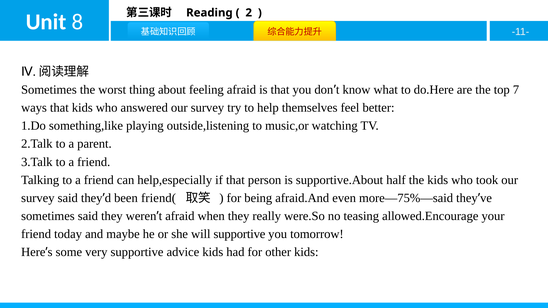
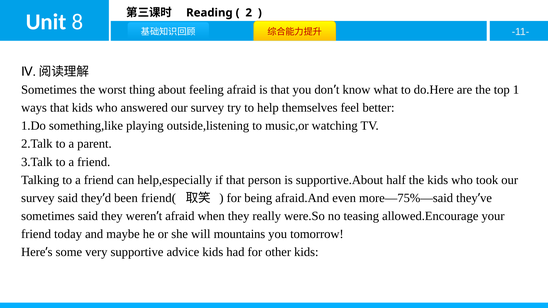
7: 7 -> 1
will supportive: supportive -> mountains
